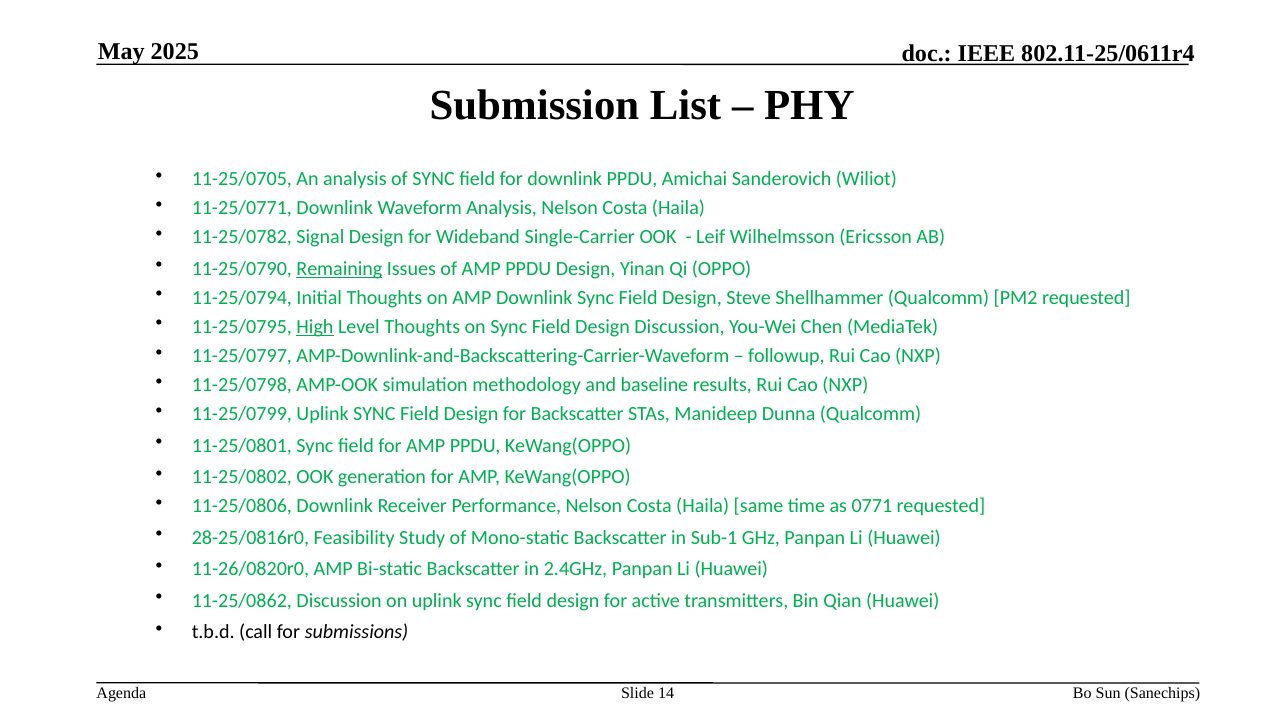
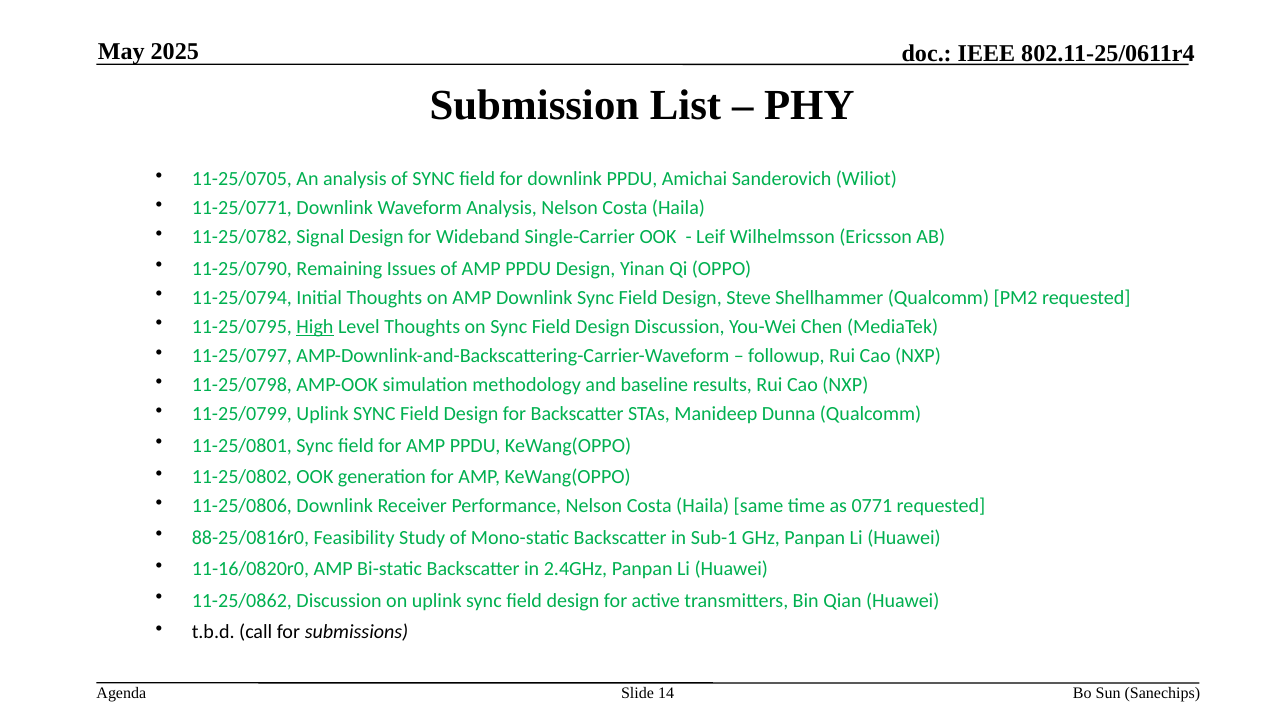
Remaining underline: present -> none
28-25/0816r0: 28-25/0816r0 -> 88-25/0816r0
11-26/0820r0: 11-26/0820r0 -> 11-16/0820r0
